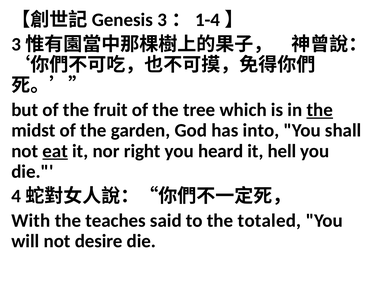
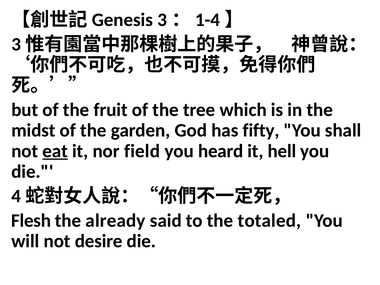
the at (320, 110) underline: present -> none
into: into -> fifty
right: right -> field
With: With -> Flesh
teaches: teaches -> already
